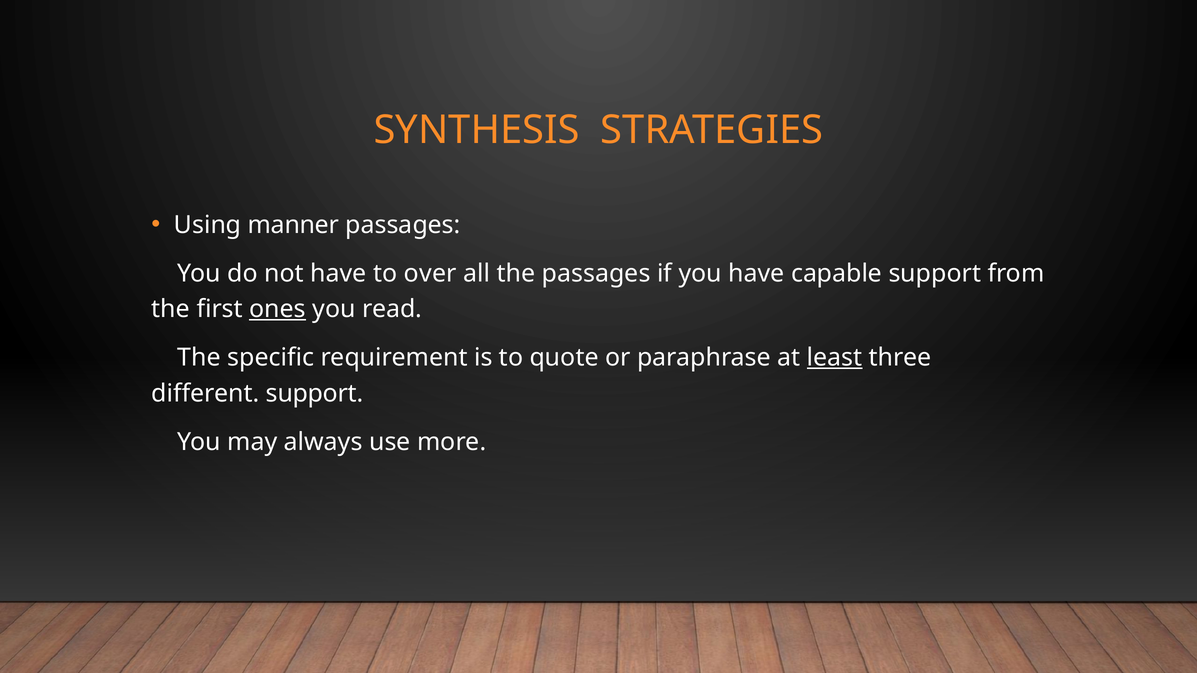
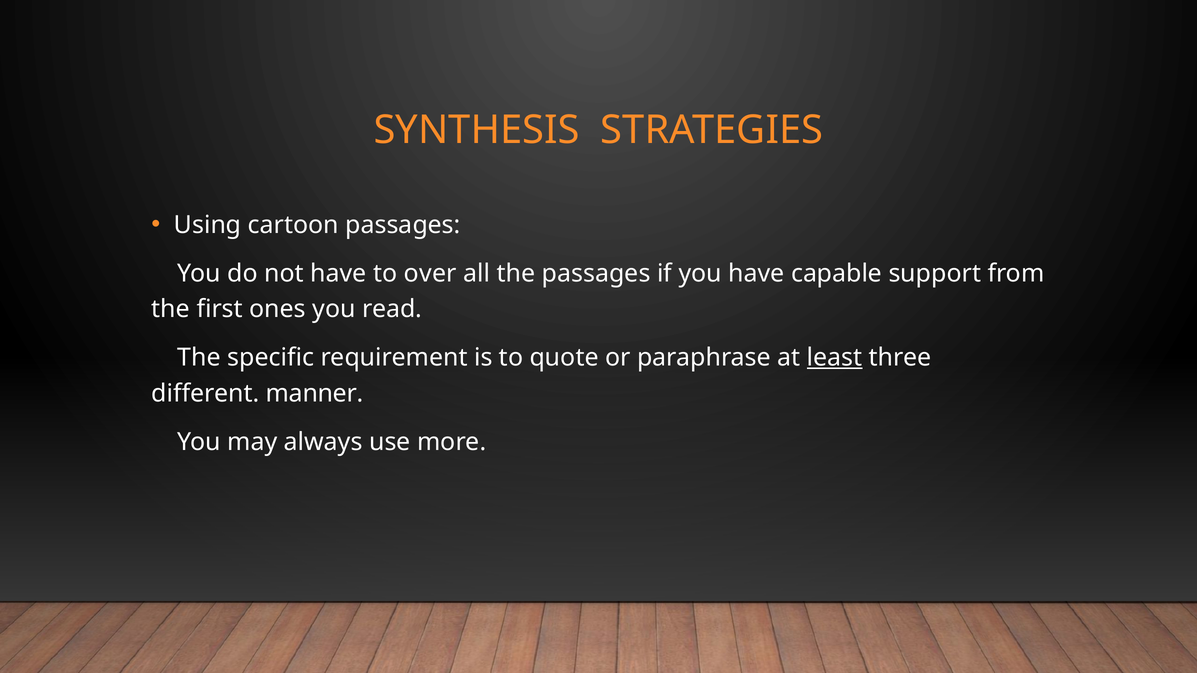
manner: manner -> cartoon
ones underline: present -> none
different support: support -> manner
